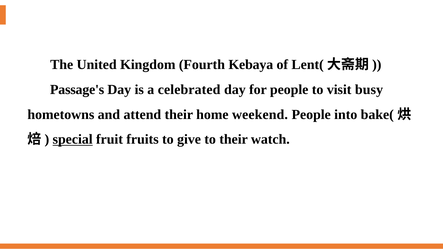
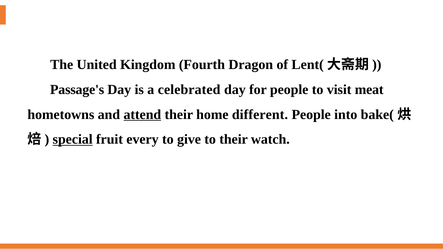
Kebaya: Kebaya -> Dragon
busy: busy -> meat
attend underline: none -> present
weekend: weekend -> different
fruits: fruits -> every
